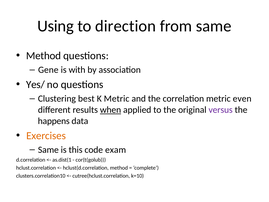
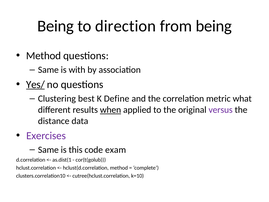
Using at (56, 26): Using -> Being
from same: same -> being
Gene at (48, 70): Gene -> Same
Yes/ underline: none -> present
K Metric: Metric -> Define
even: even -> what
happens: happens -> distance
Exercises colour: orange -> purple
